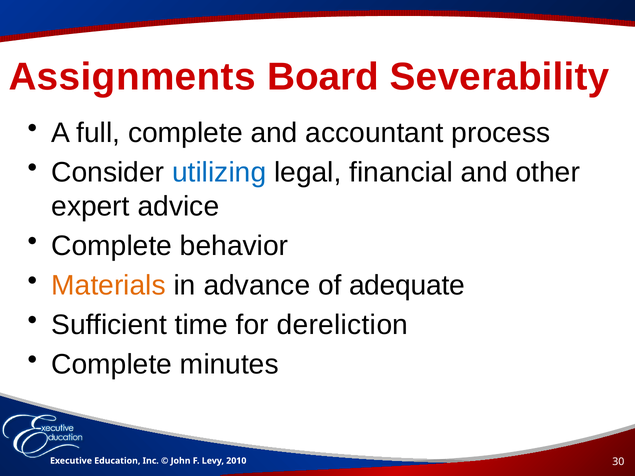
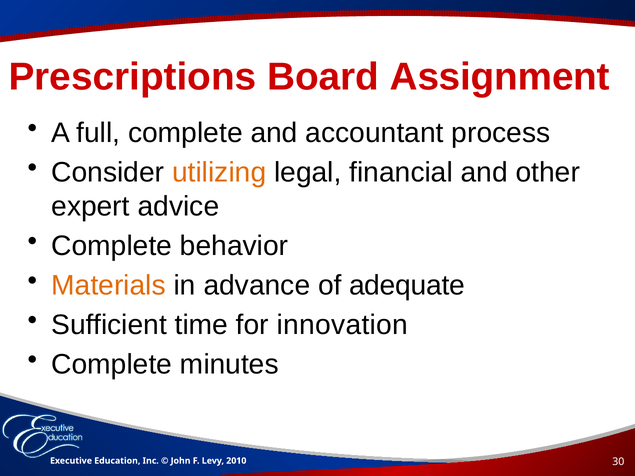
Assignments: Assignments -> Prescriptions
Severability: Severability -> Assignment
utilizing colour: blue -> orange
dereliction: dereliction -> innovation
